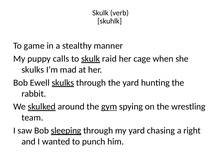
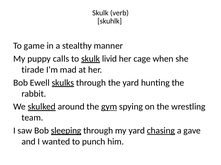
raid: raid -> livid
skulks at (33, 70): skulks -> tirade
chasing underline: none -> present
right: right -> gave
